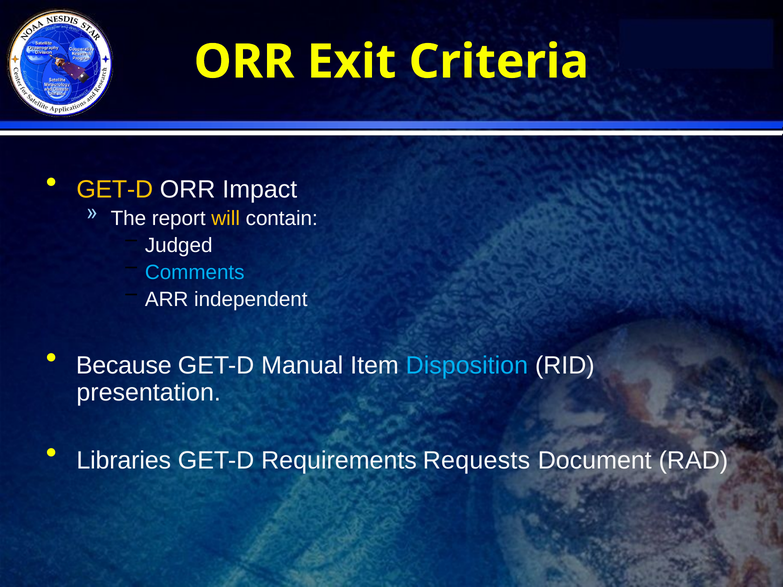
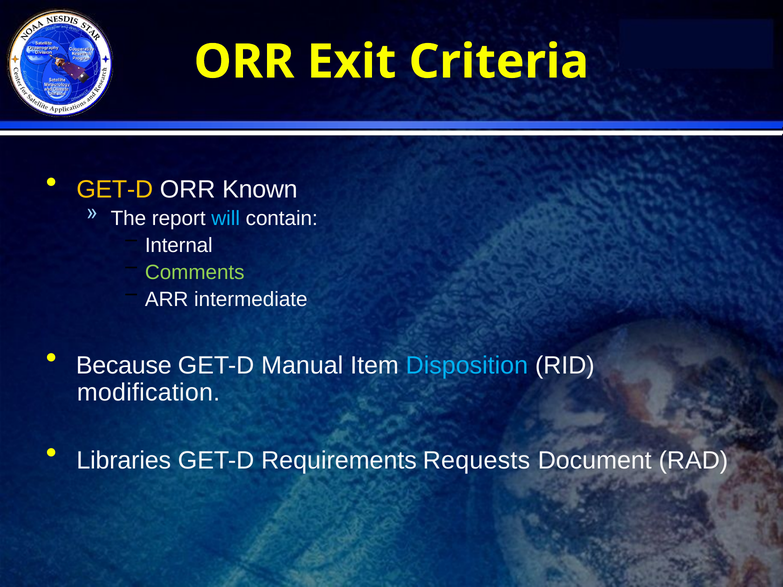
Impact: Impact -> Known
will colour: yellow -> light blue
Judged: Judged -> Internal
Comments colour: light blue -> light green
independent: independent -> intermediate
presentation: presentation -> modification
